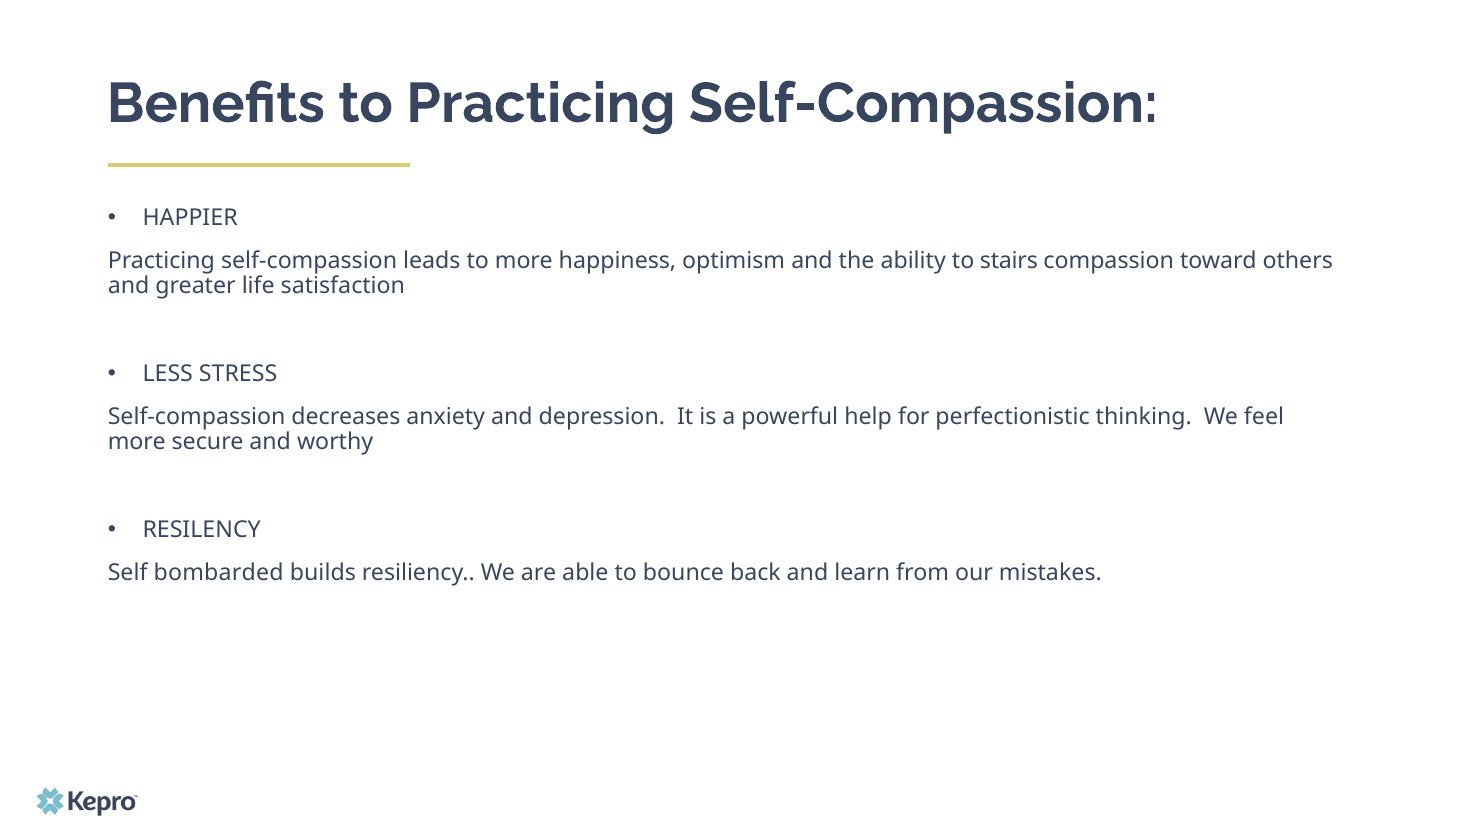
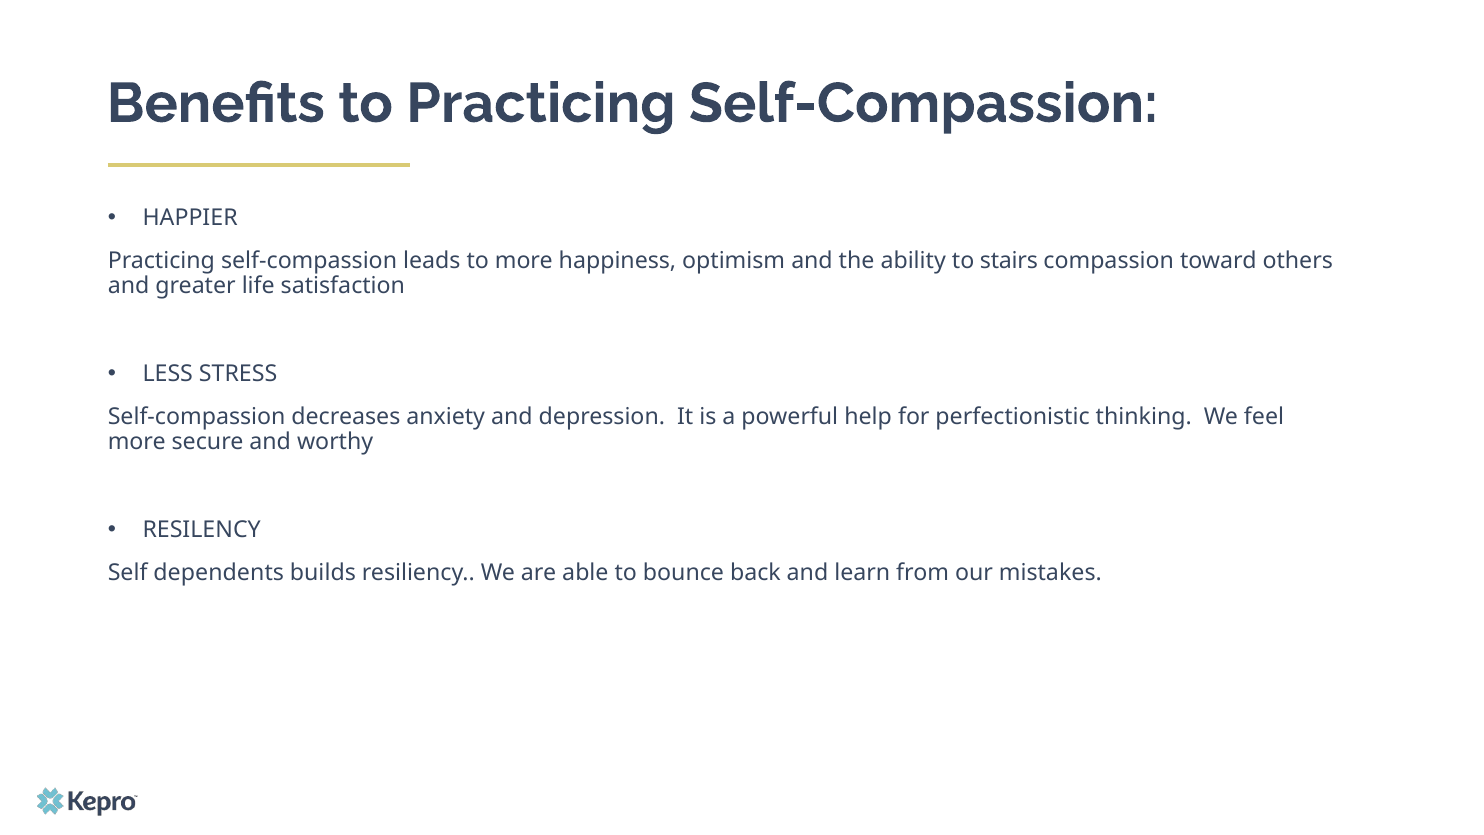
bombarded: bombarded -> dependents
